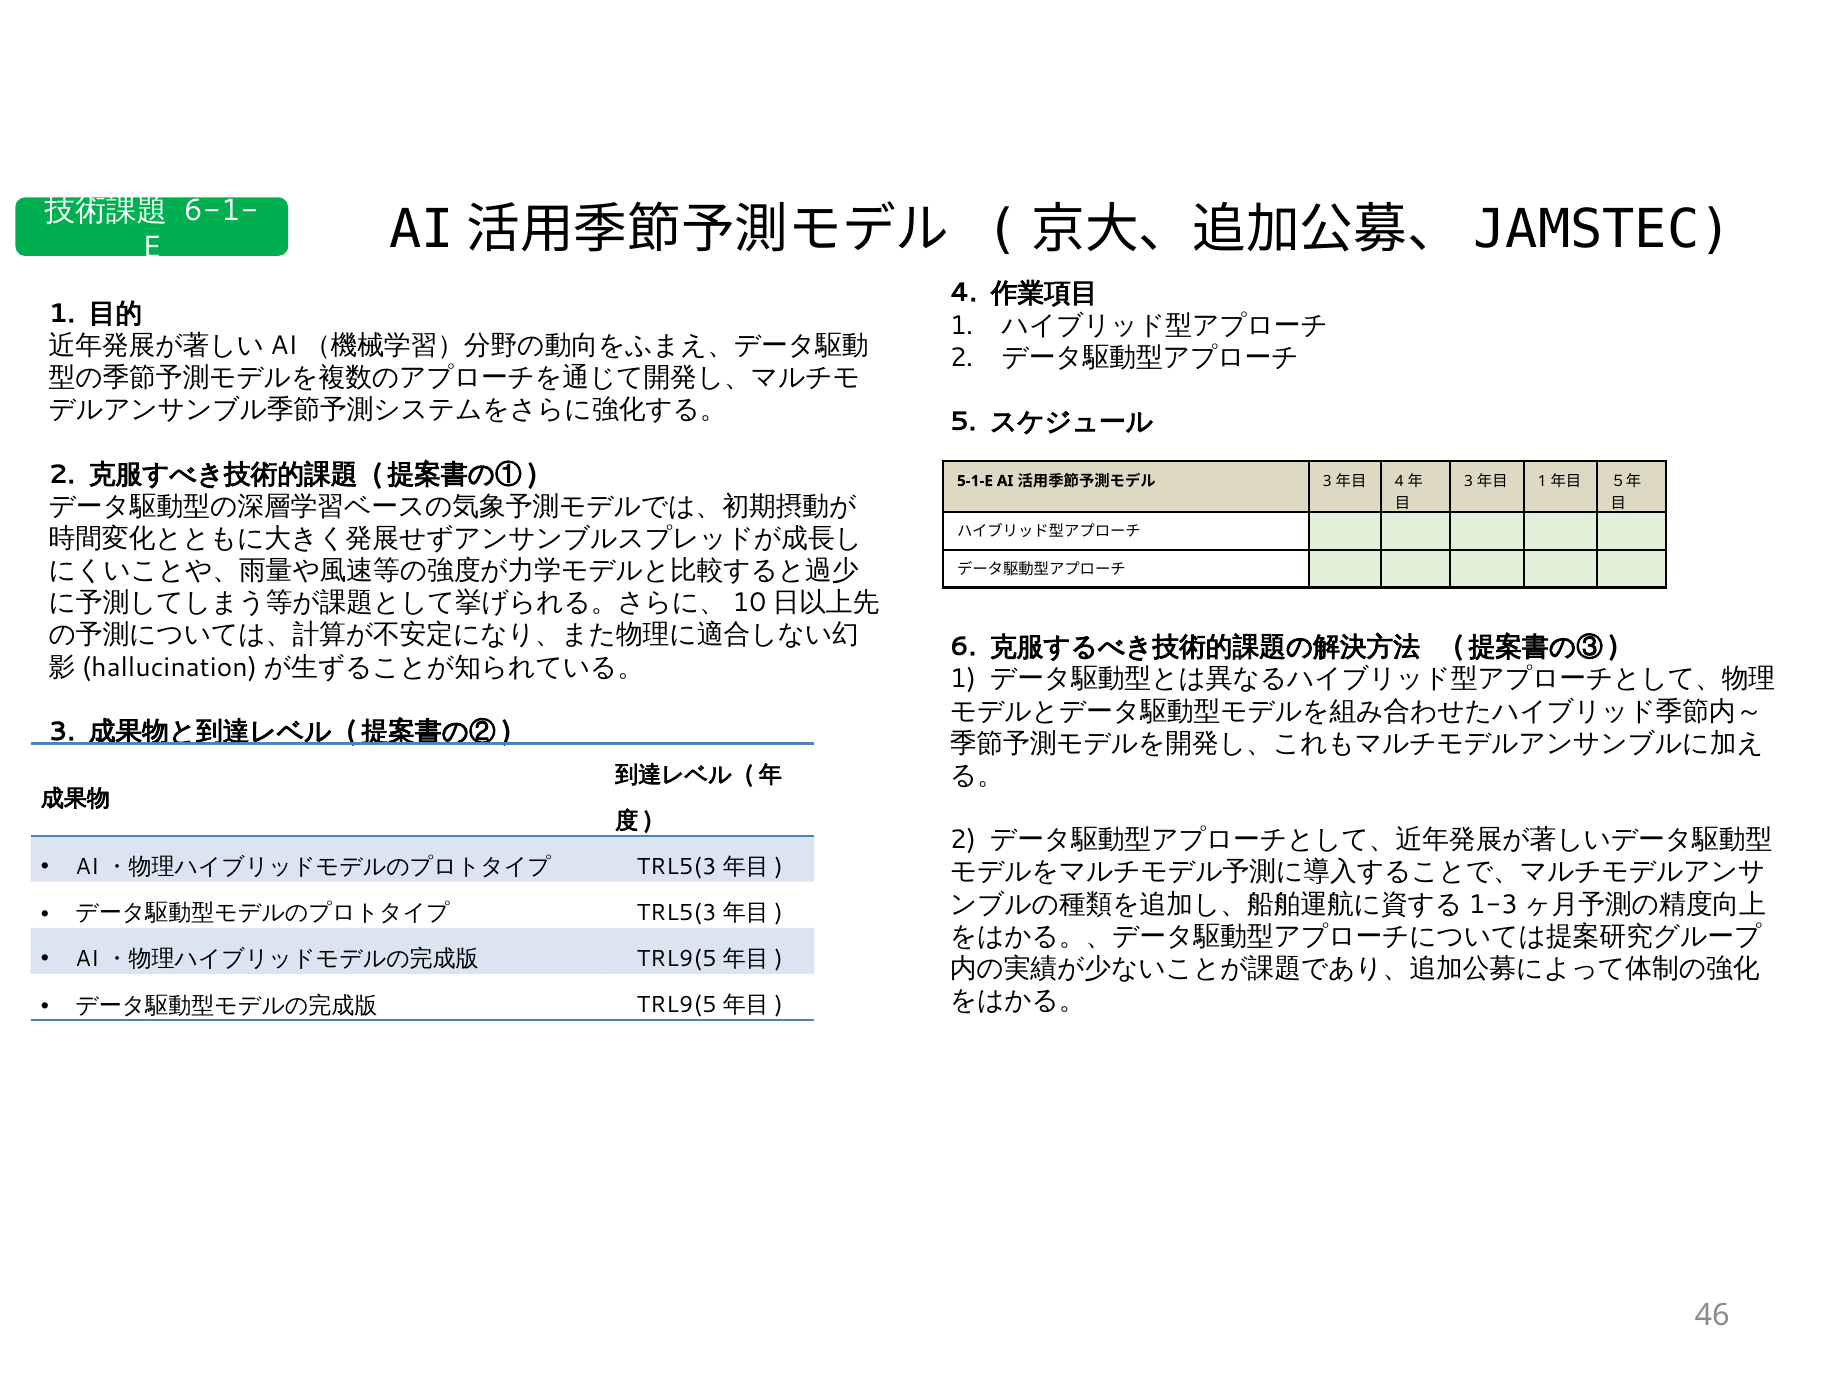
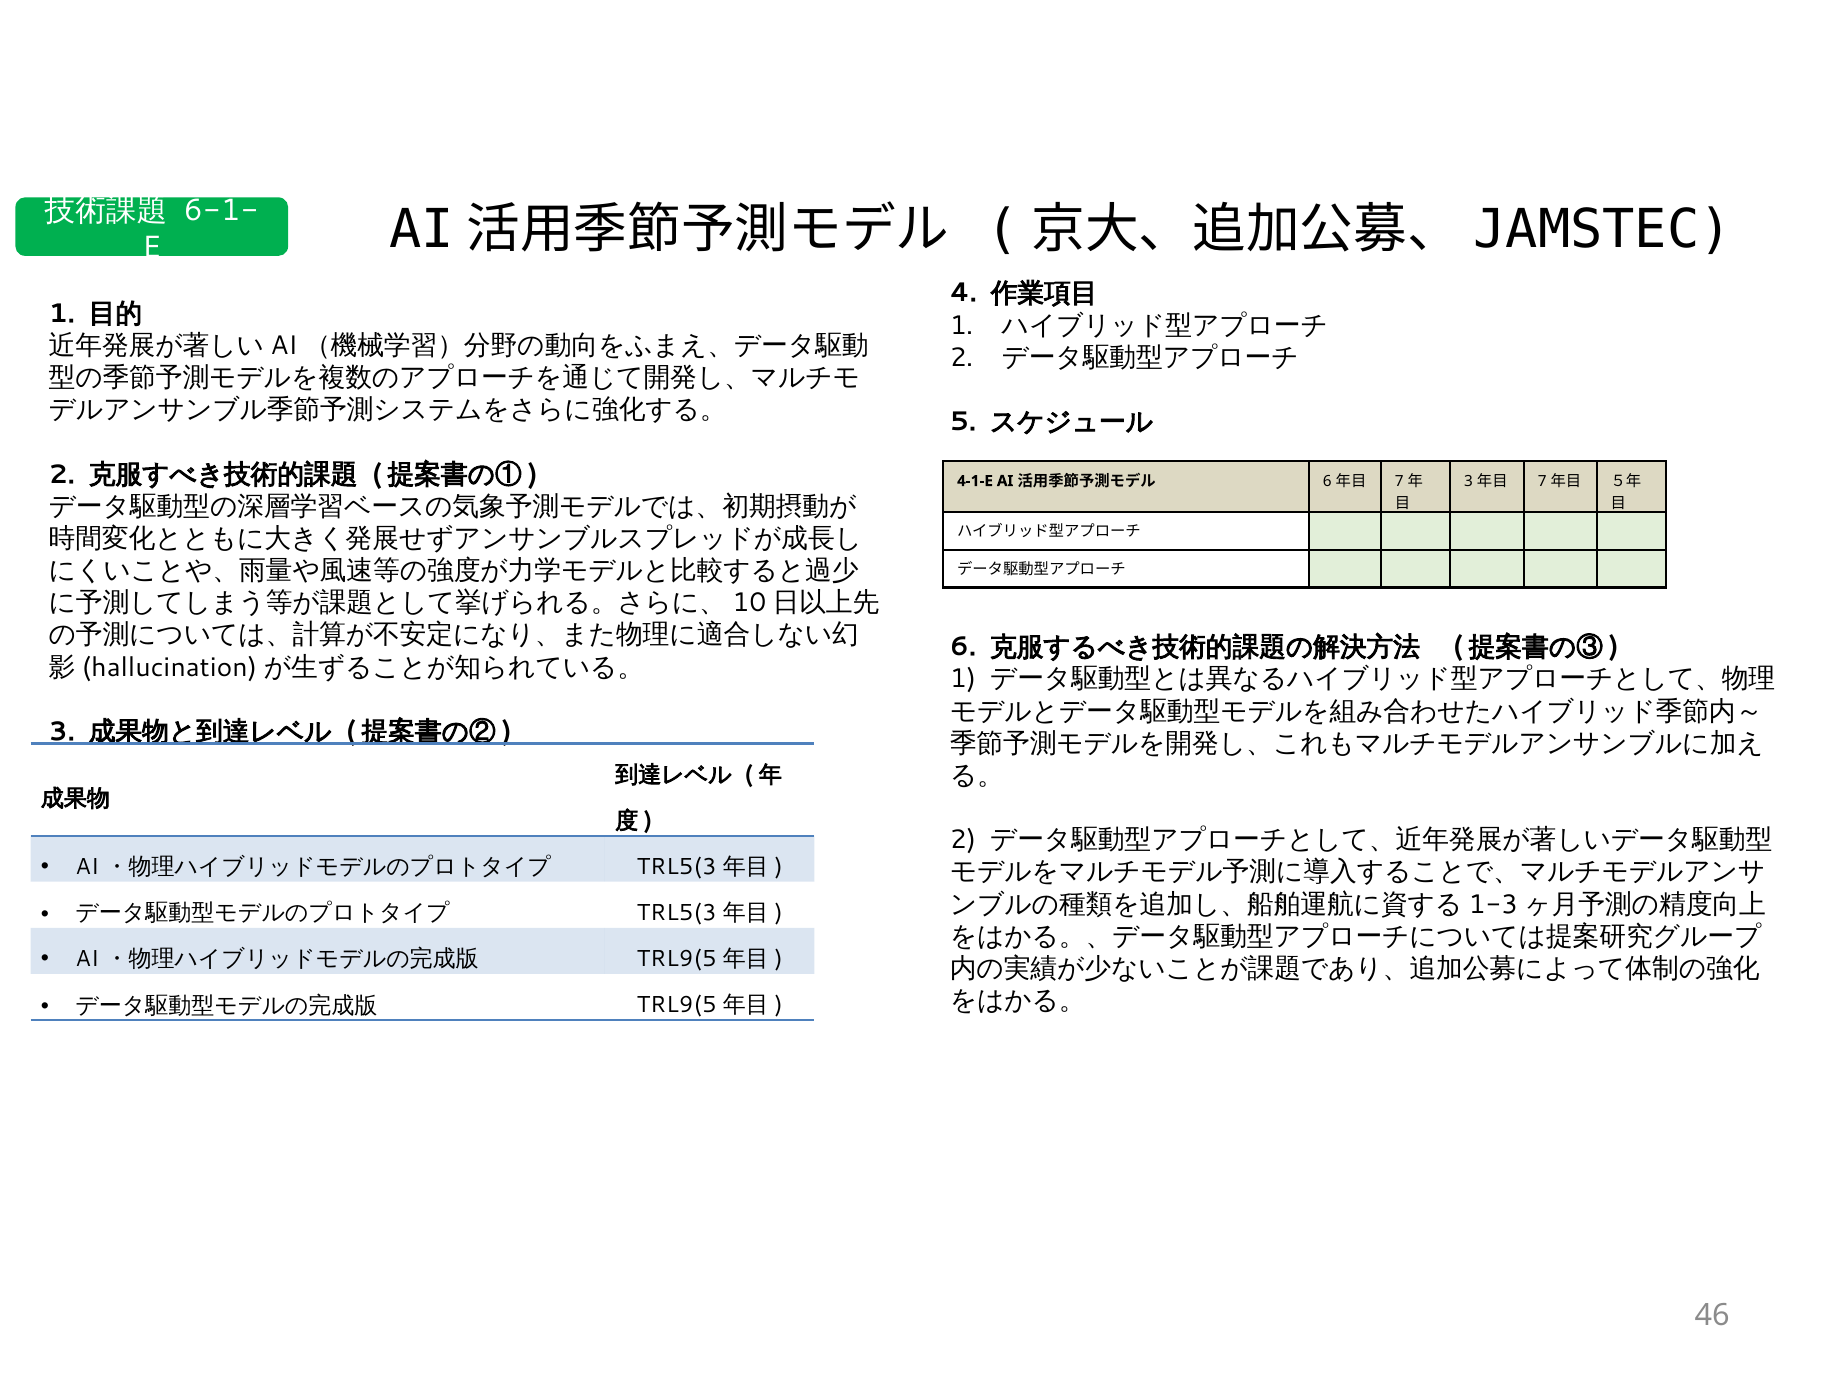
1 at (1542, 481): 1 -> 7
5-1-E: 5-1-E -> 4-1-E
3 at (1327, 481): 3 -> 6
4 at (1399, 481): 4 -> 7
